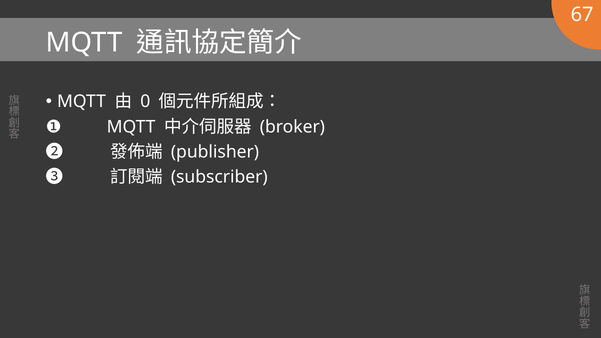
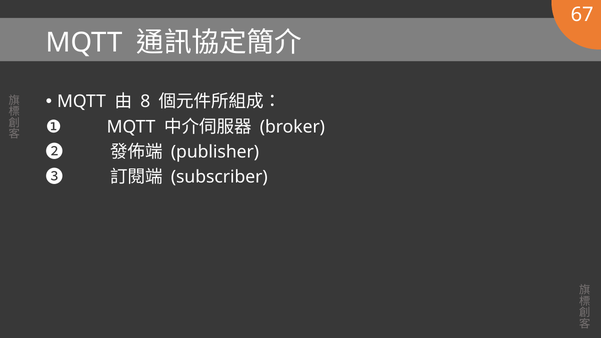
0: 0 -> 8
